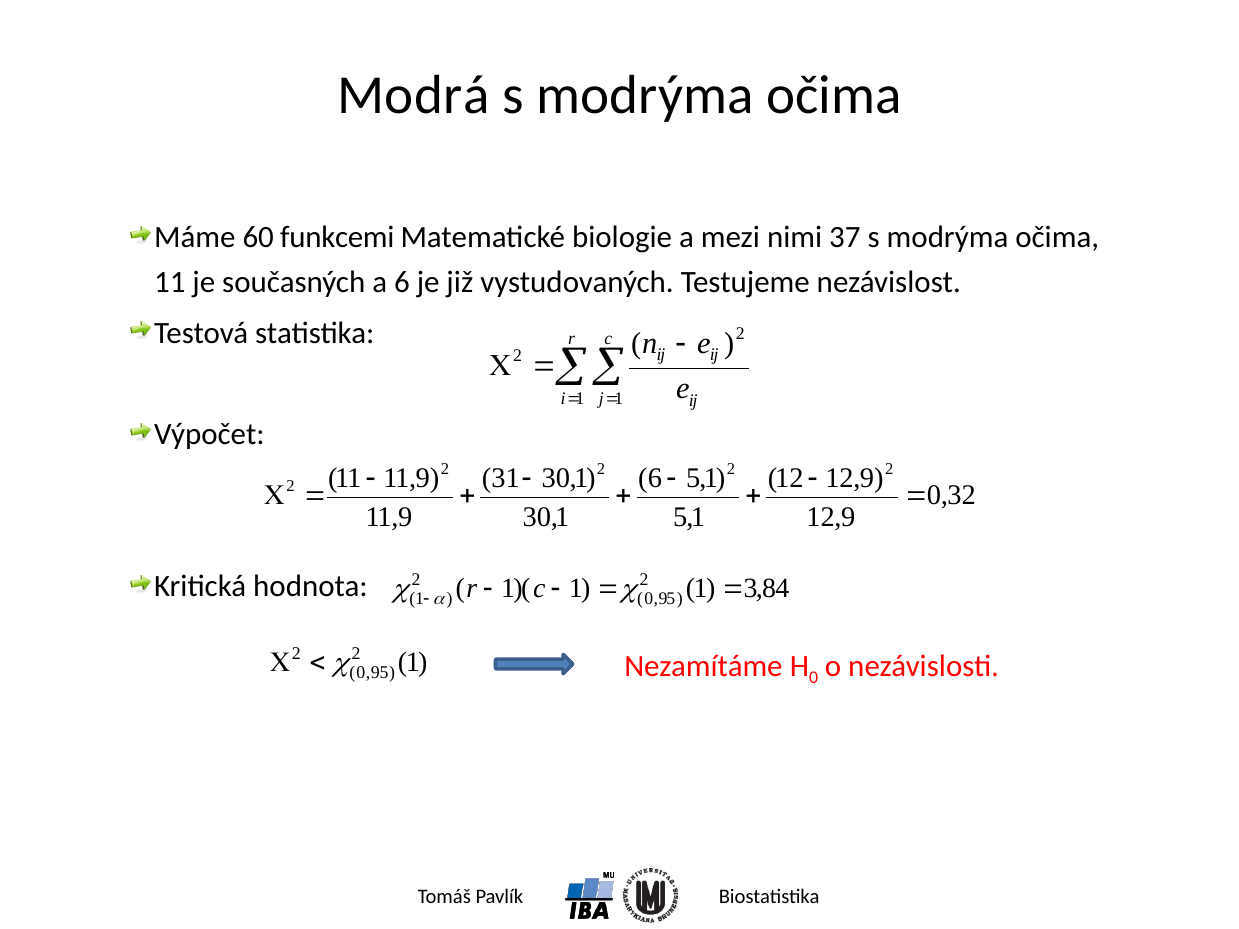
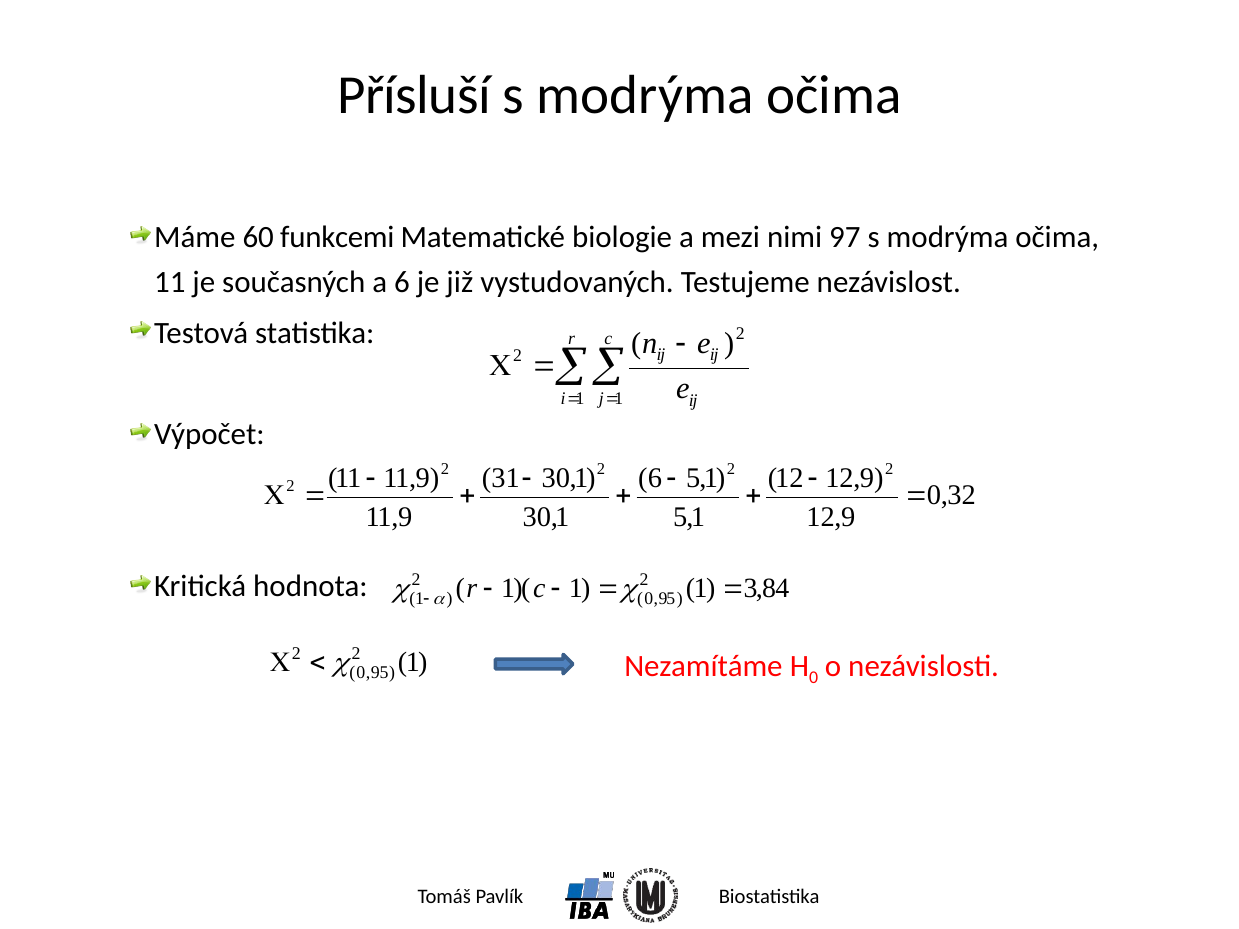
Modrá: Modrá -> Přísluší
37: 37 -> 97
